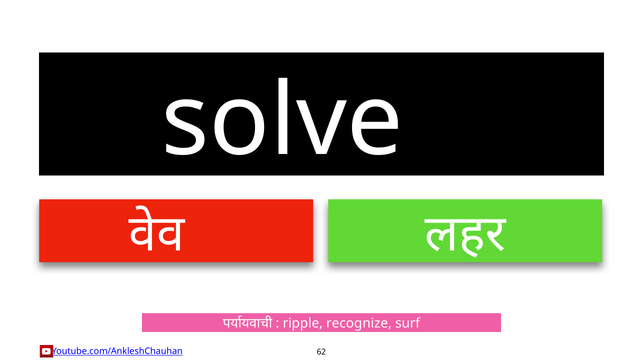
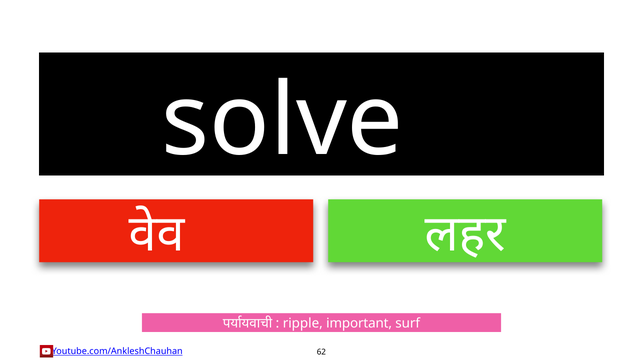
recognize: recognize -> important
